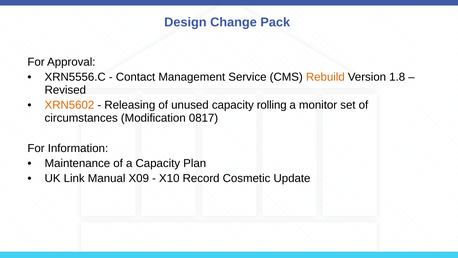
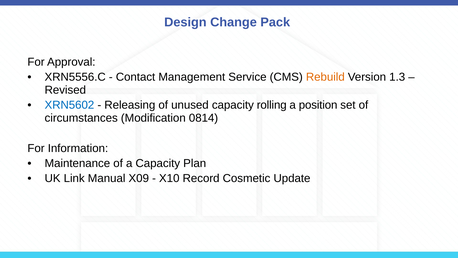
1.8: 1.8 -> 1.3
XRN5602 colour: orange -> blue
monitor: monitor -> position
0817: 0817 -> 0814
